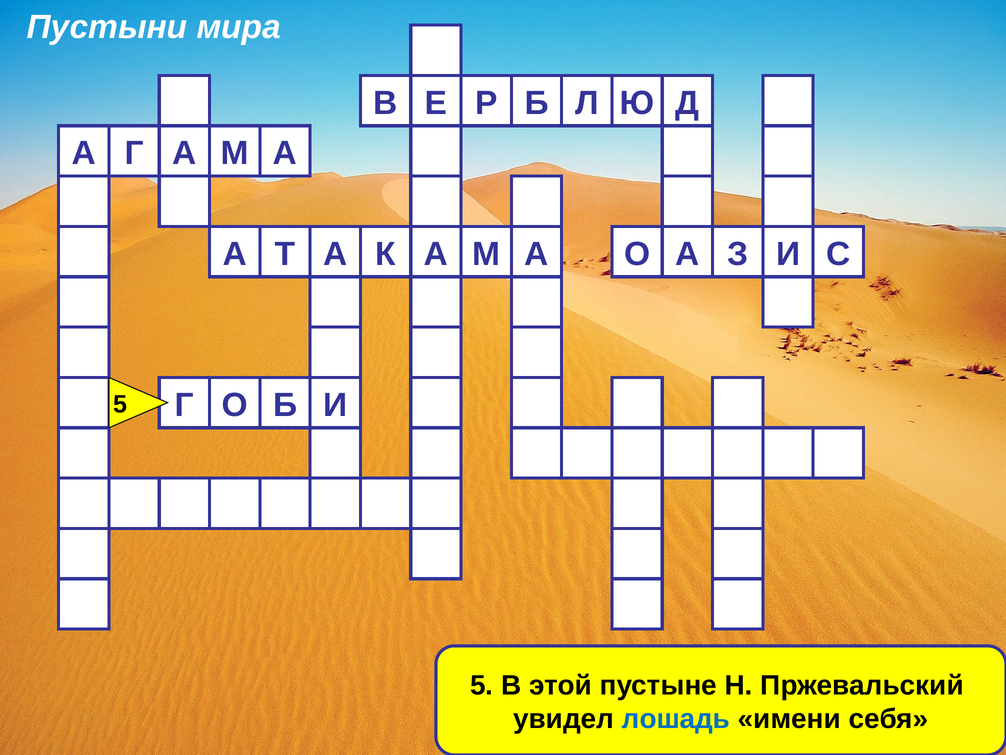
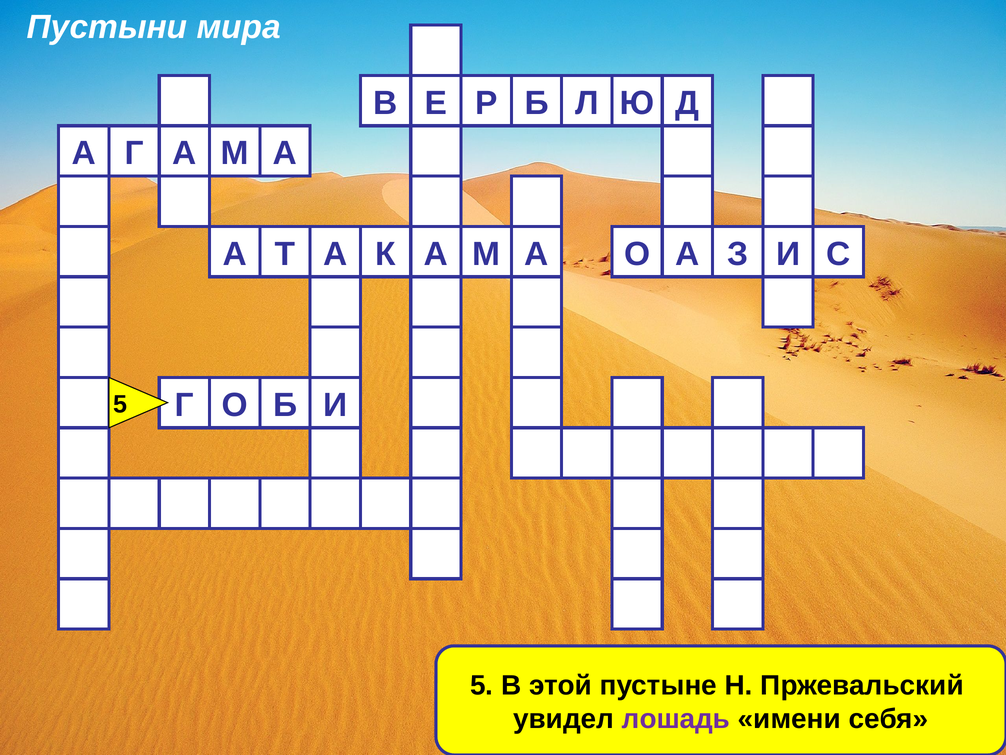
лошадь colour: blue -> purple
